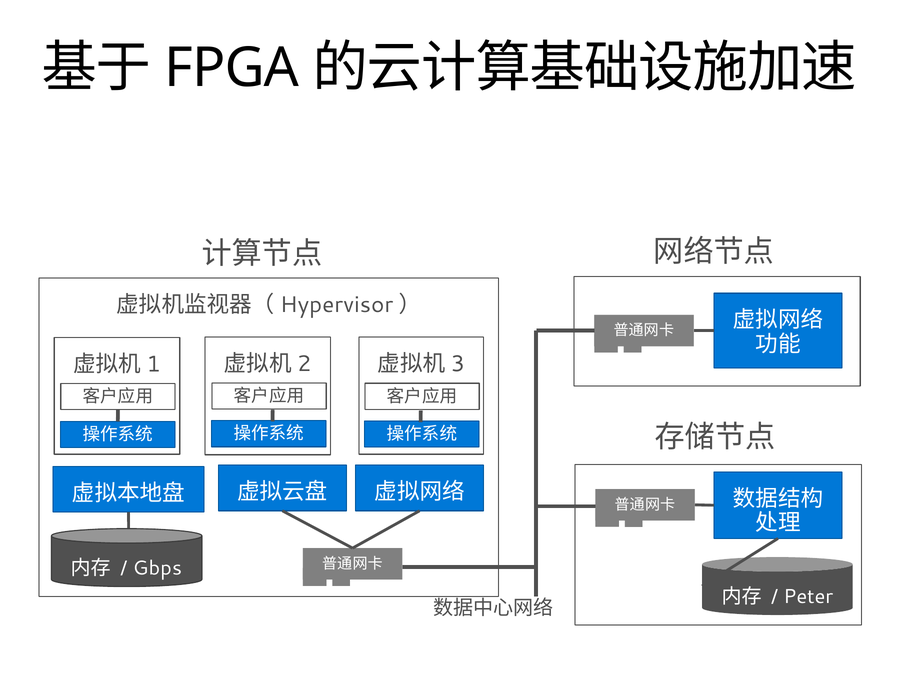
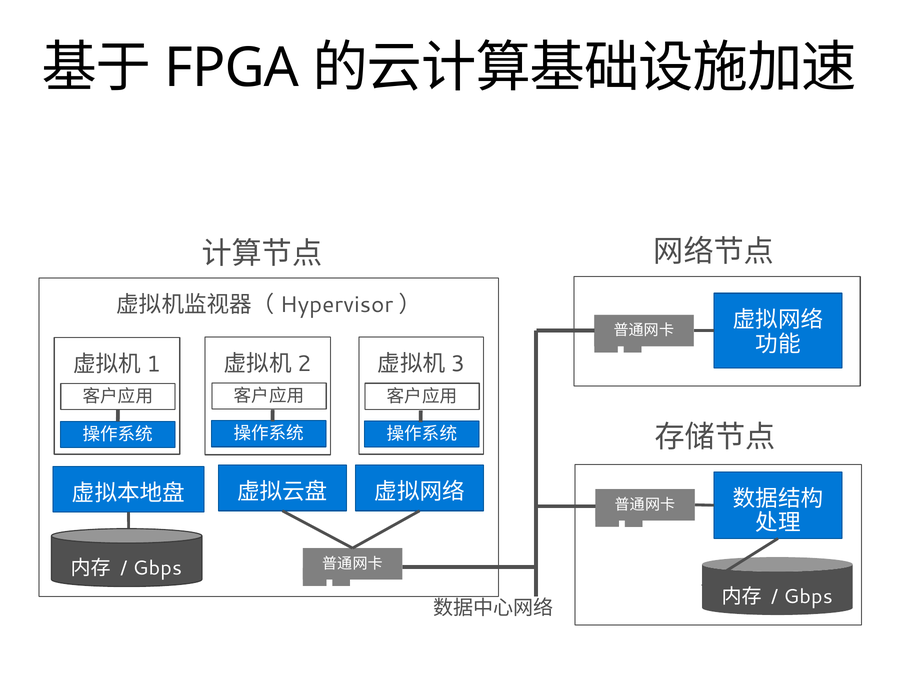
Peter at (808, 596): Peter -> Gbps
